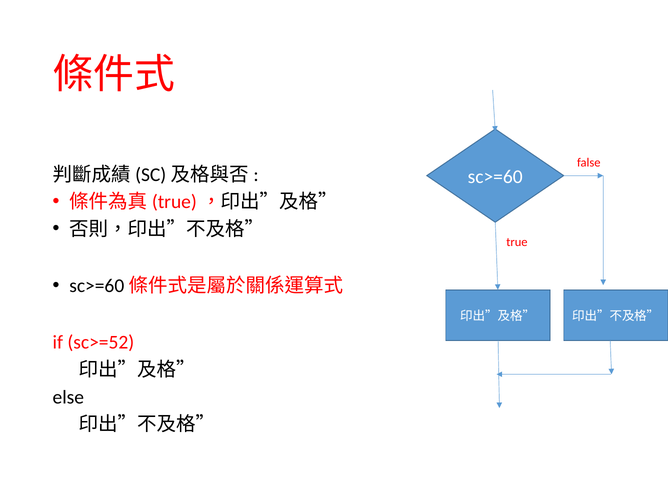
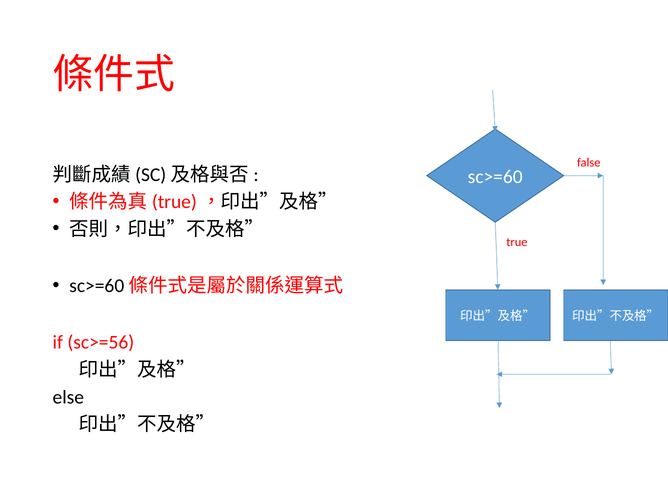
sc>=52: sc>=52 -> sc>=56
